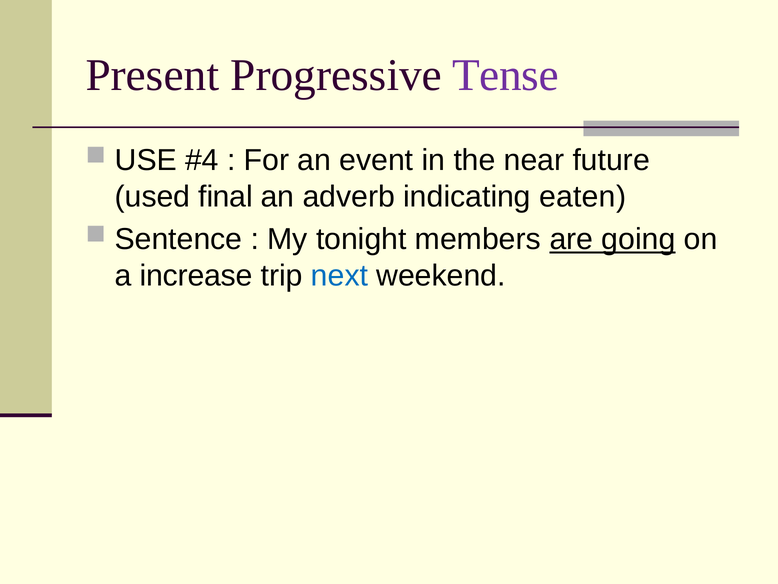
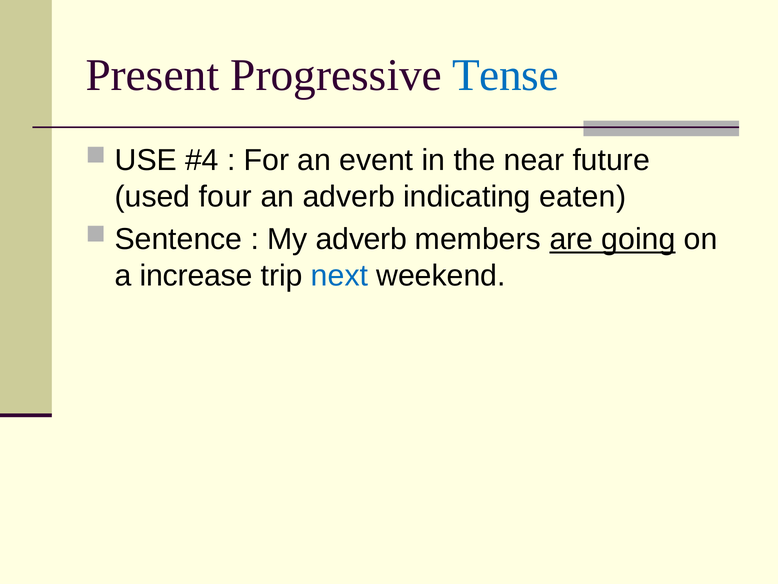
Tense colour: purple -> blue
final: final -> four
My tonight: tonight -> adverb
